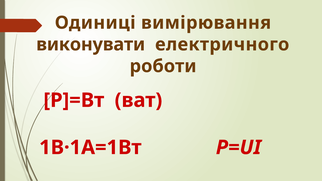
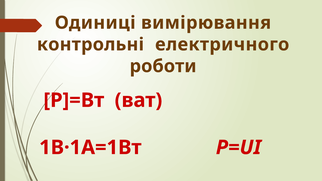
виконувати: виконувати -> контрольні
